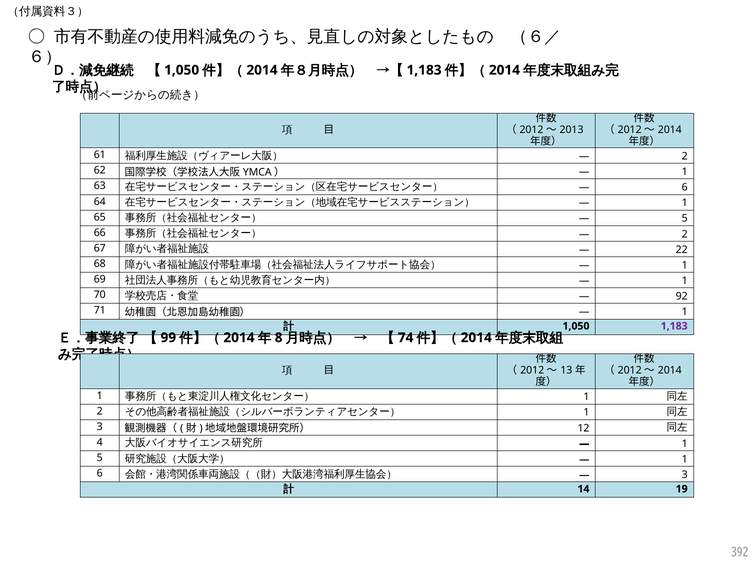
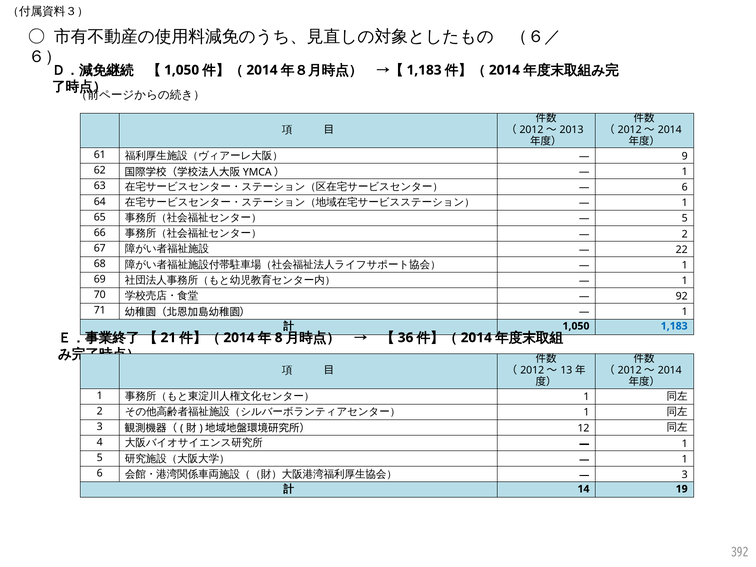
2 at (685, 156): 2 -> 9
1,183 at (674, 326) colour: purple -> blue
99: 99 -> 21
74: 74 -> 36
